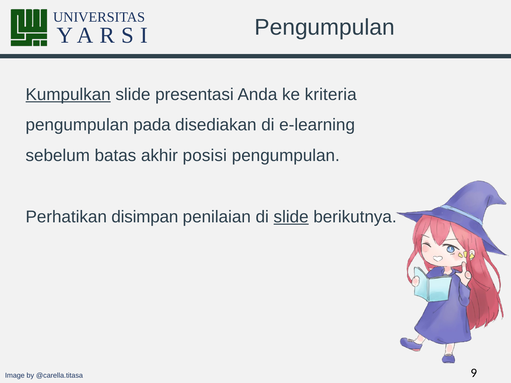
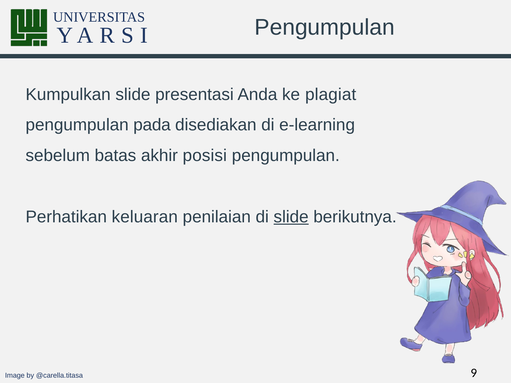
Kumpulkan underline: present -> none
kriteria: kriteria -> plagiat
disimpan: disimpan -> keluaran
